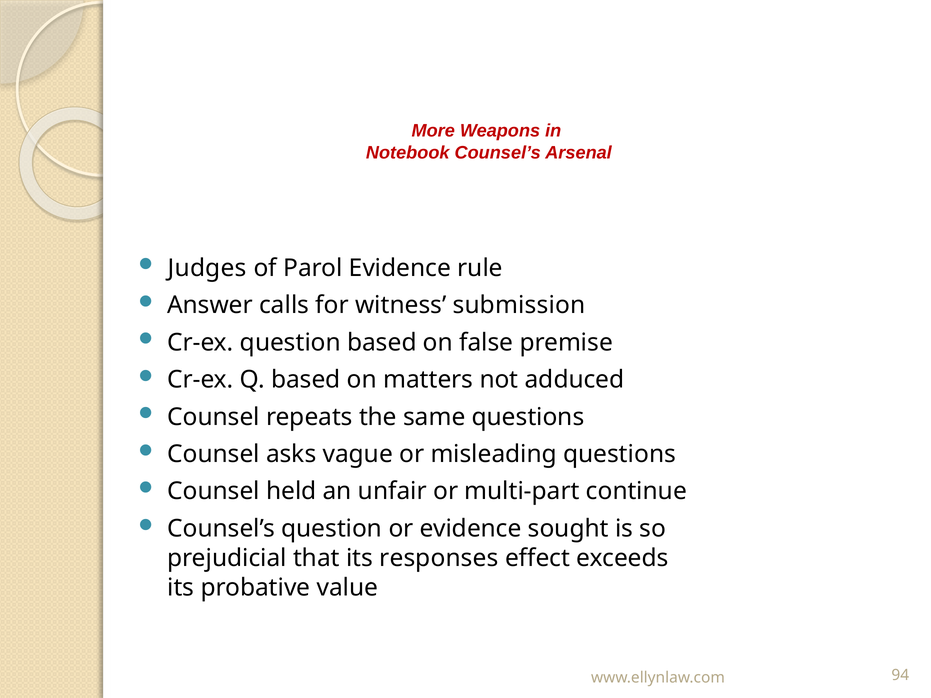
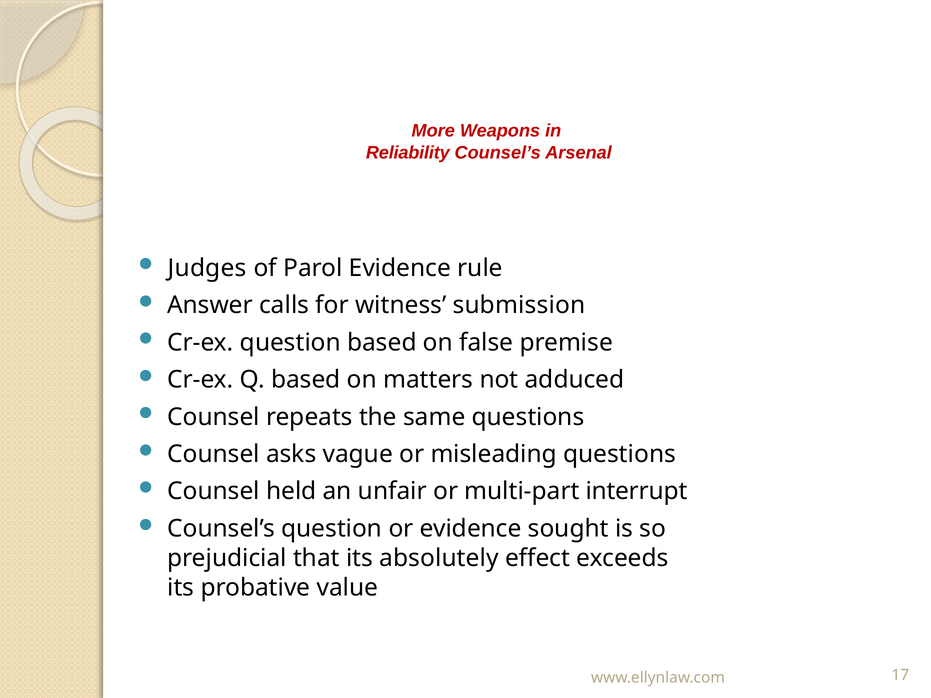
Notebook: Notebook -> Reliability
continue: continue -> interrupt
responses: responses -> absolutely
94: 94 -> 17
